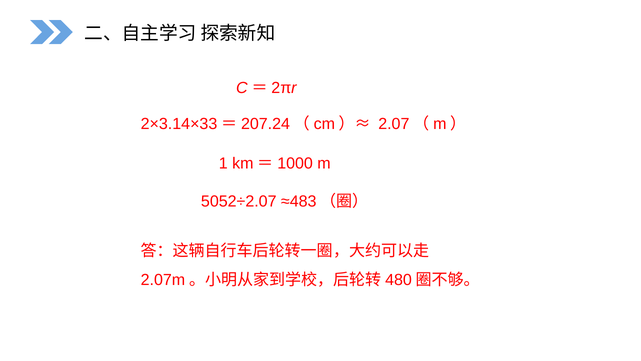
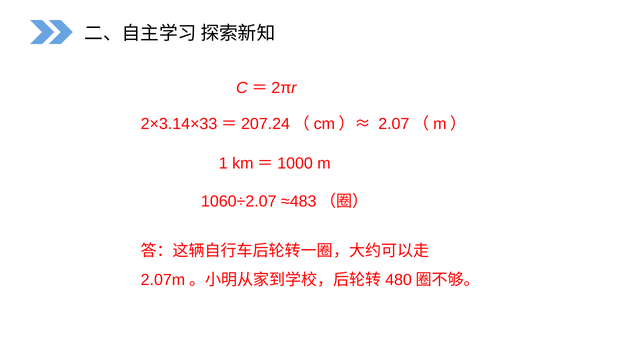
5052÷2.07: 5052÷2.07 -> 1060÷2.07
